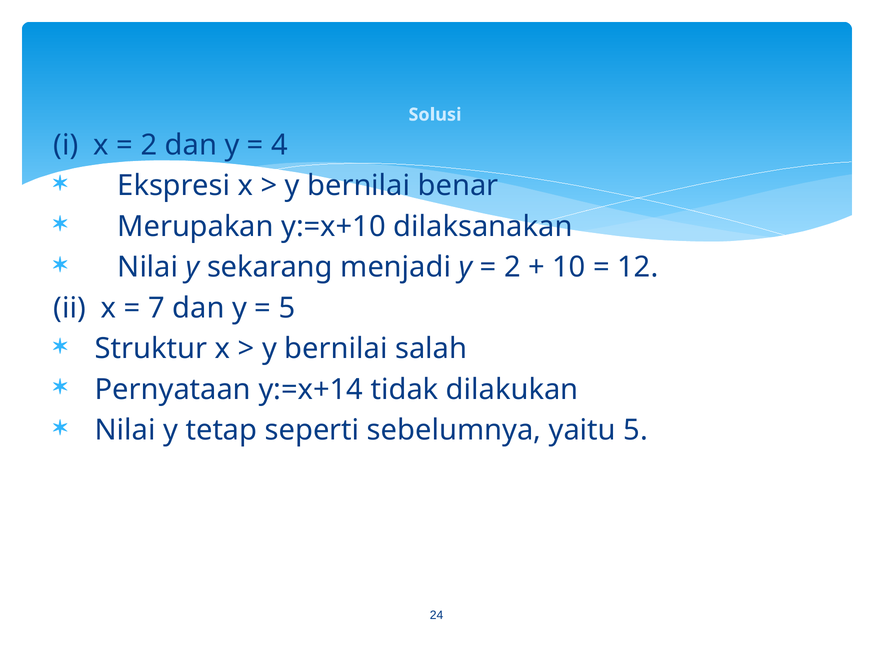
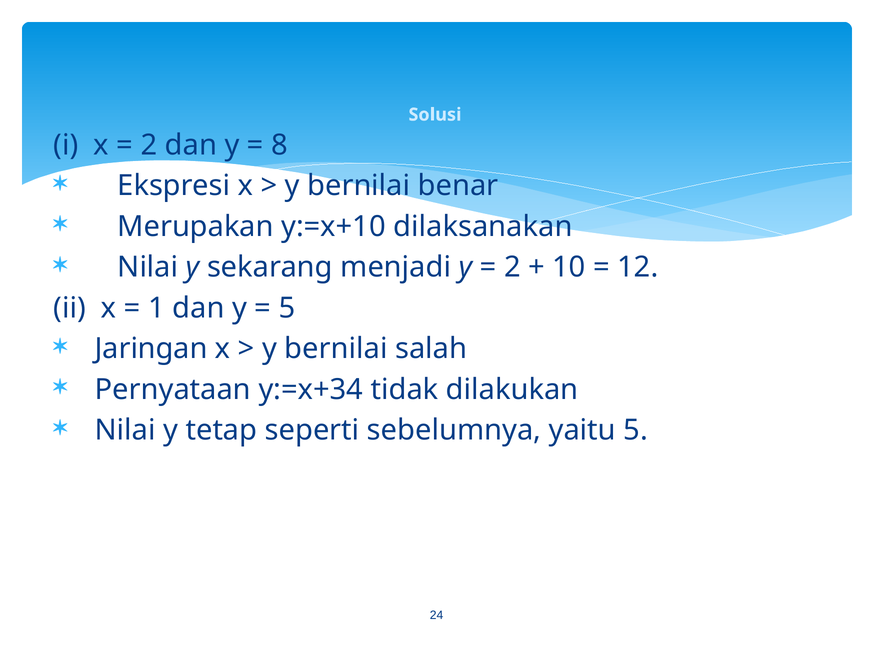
4: 4 -> 8
7: 7 -> 1
Struktur: Struktur -> Jaringan
y:=x+14: y:=x+14 -> y:=x+34
